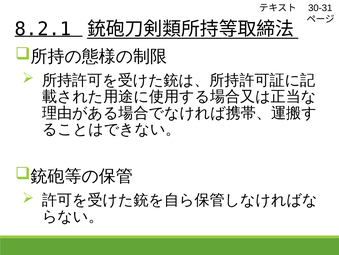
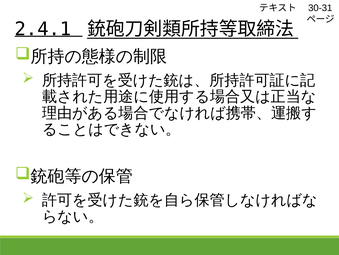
8.2.1: 8.2.1 -> 2.4.1
